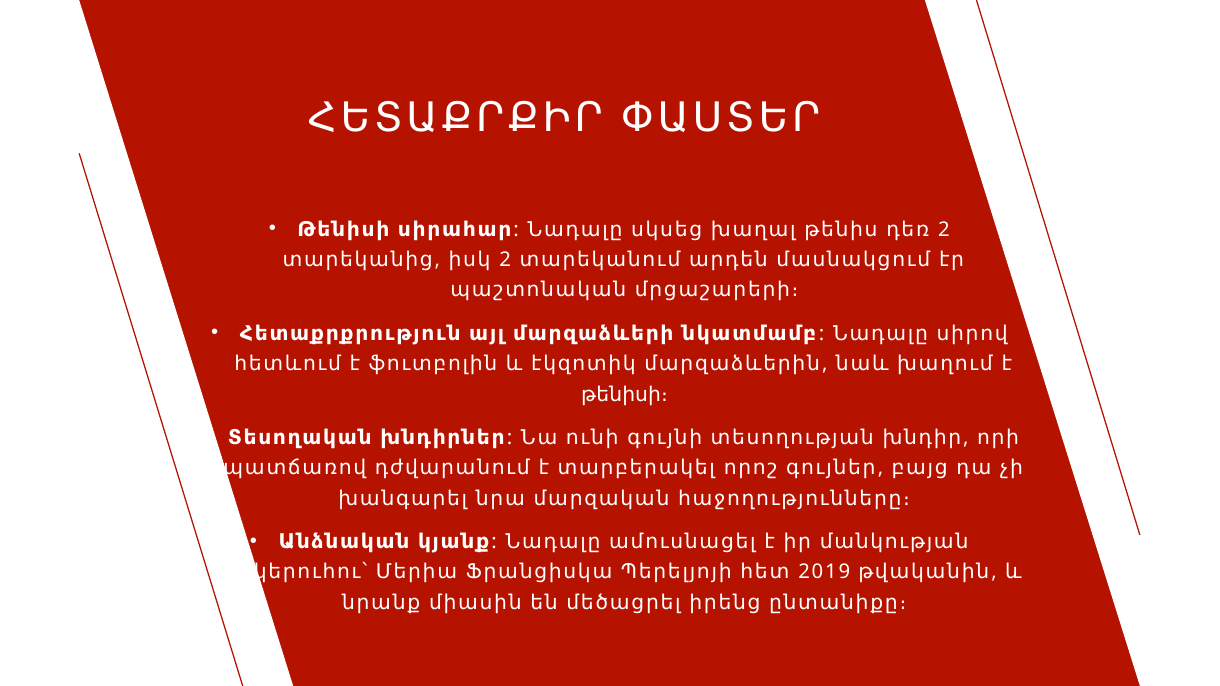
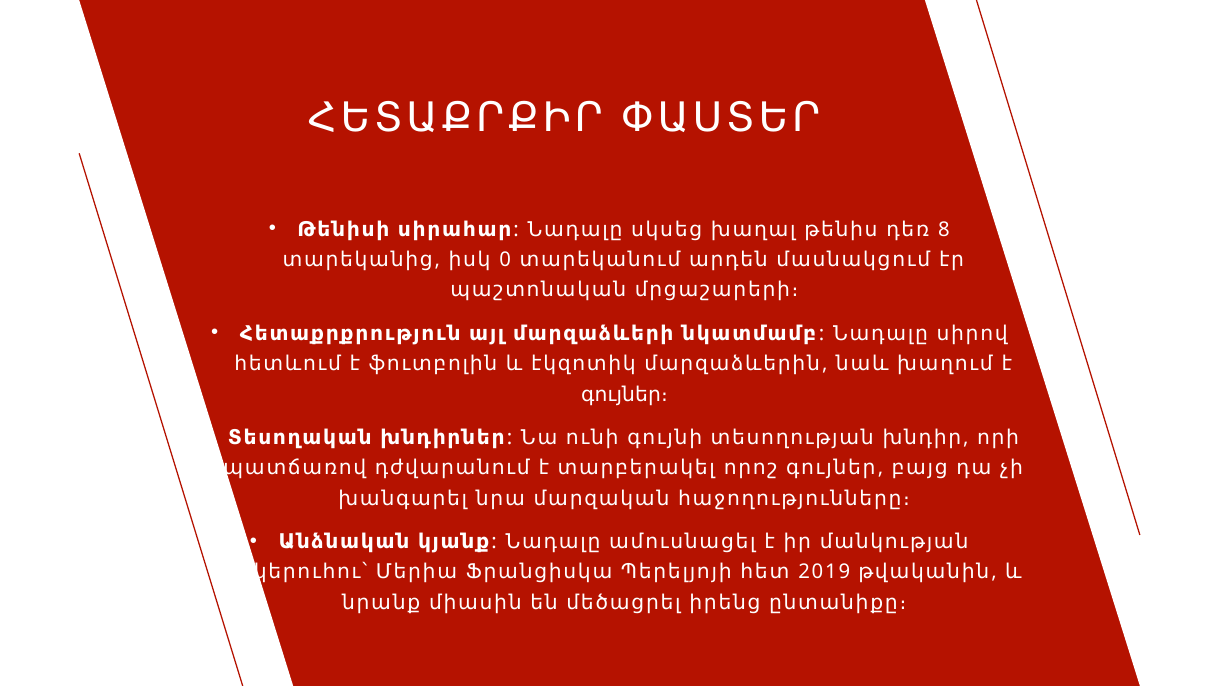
2 at (944, 229): 2 -> 8
2 at (505, 260): 2 -> 0
թենիսի։: թենիսի։ -> գույներ։
